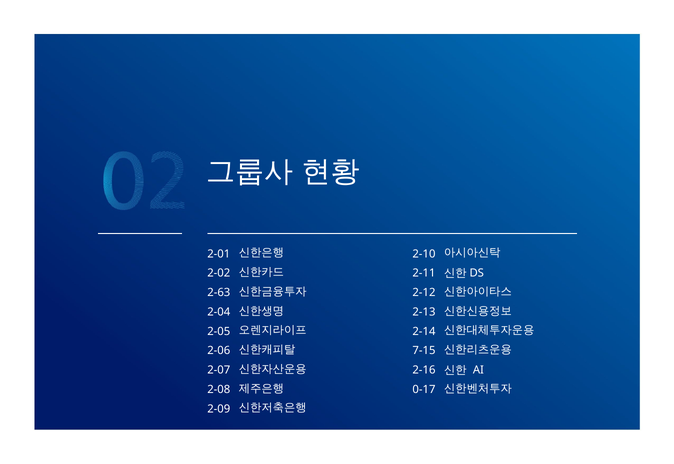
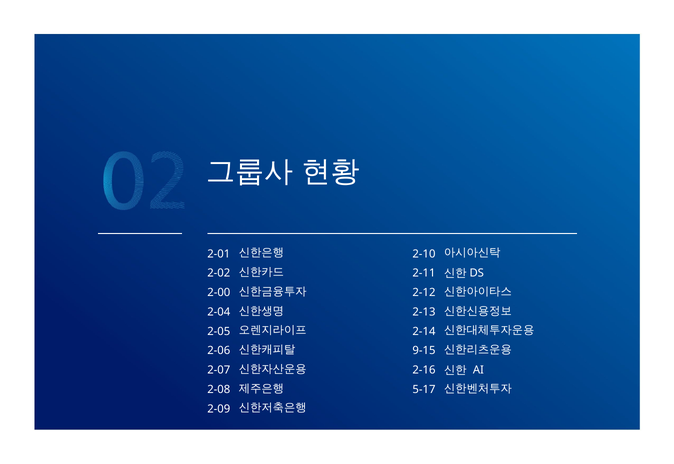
2-63: 2-63 -> 2-00
7-15: 7-15 -> 9-15
0-17: 0-17 -> 5-17
